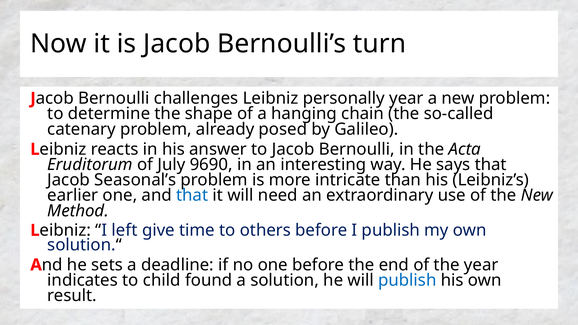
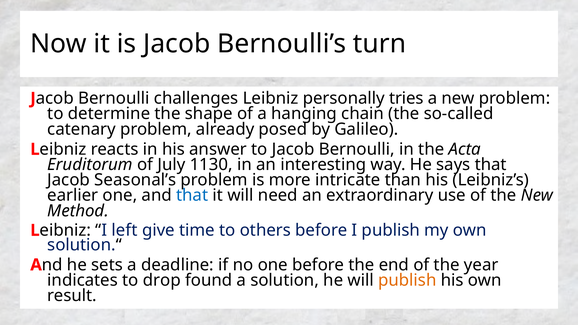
personally year: year -> tries
9690: 9690 -> 1130
child: child -> drop
publish at (407, 280) colour: blue -> orange
